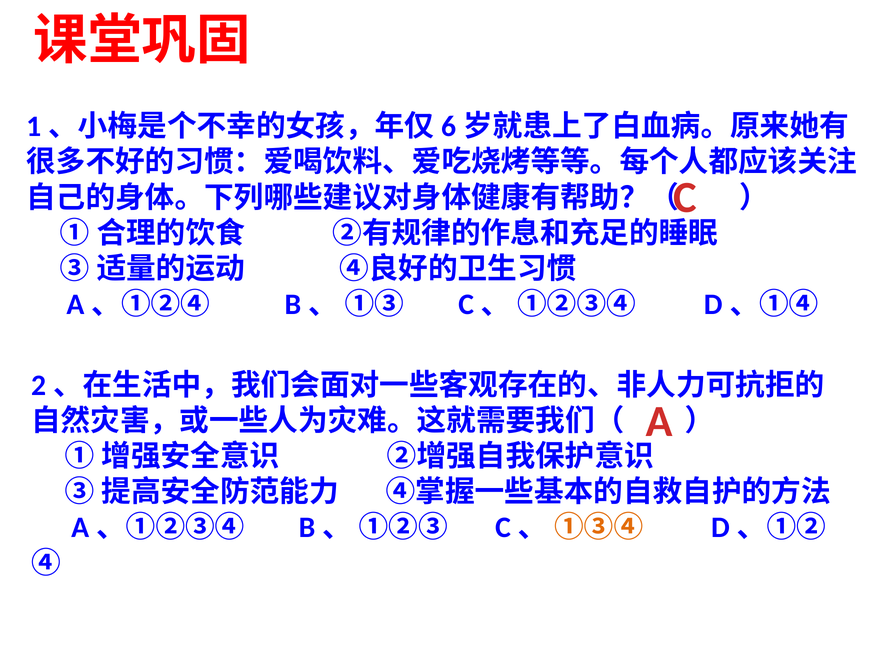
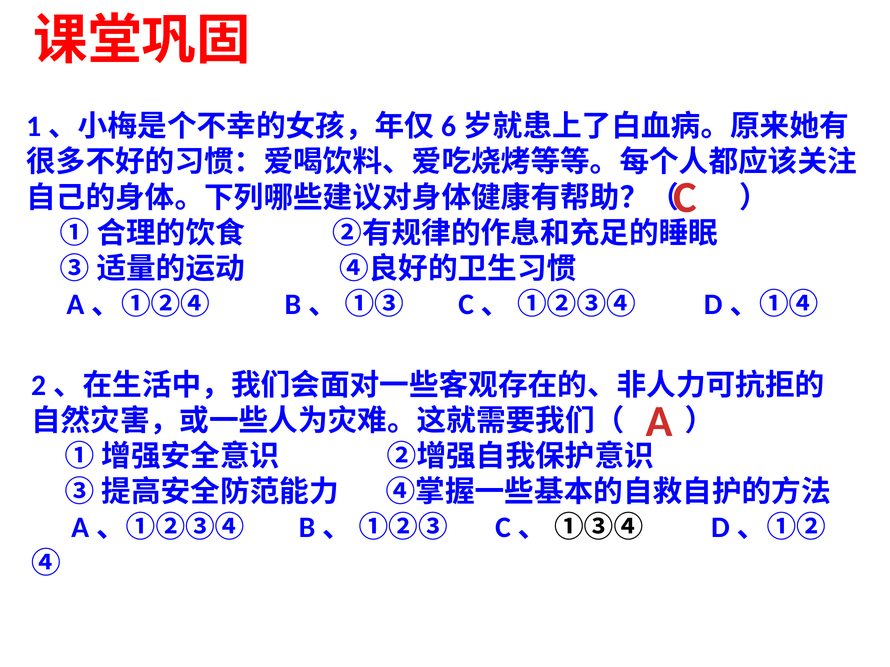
①③④ colour: orange -> black
